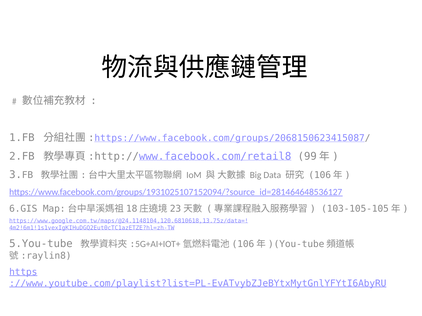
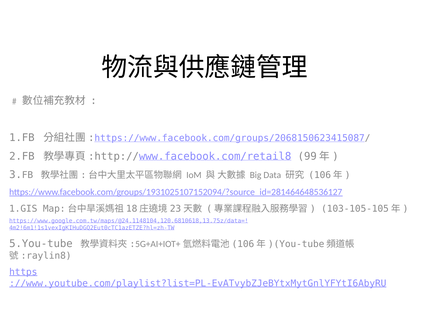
6.GIS: 6.GIS -> 1.GIS
